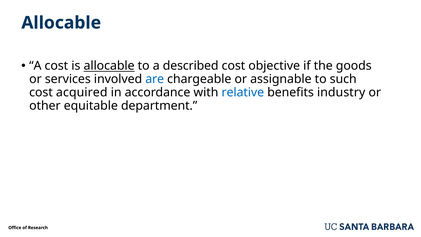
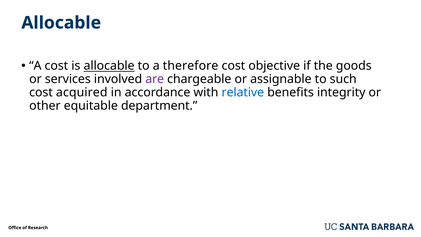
described: described -> therefore
are colour: blue -> purple
industry: industry -> integrity
